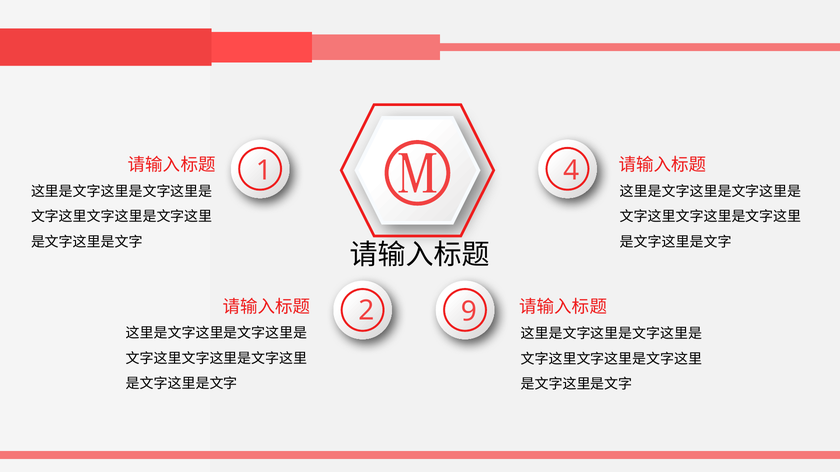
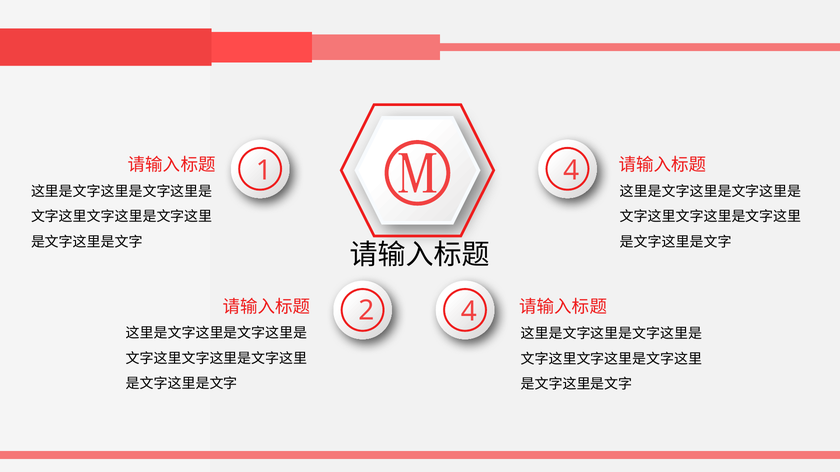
2 9: 9 -> 4
